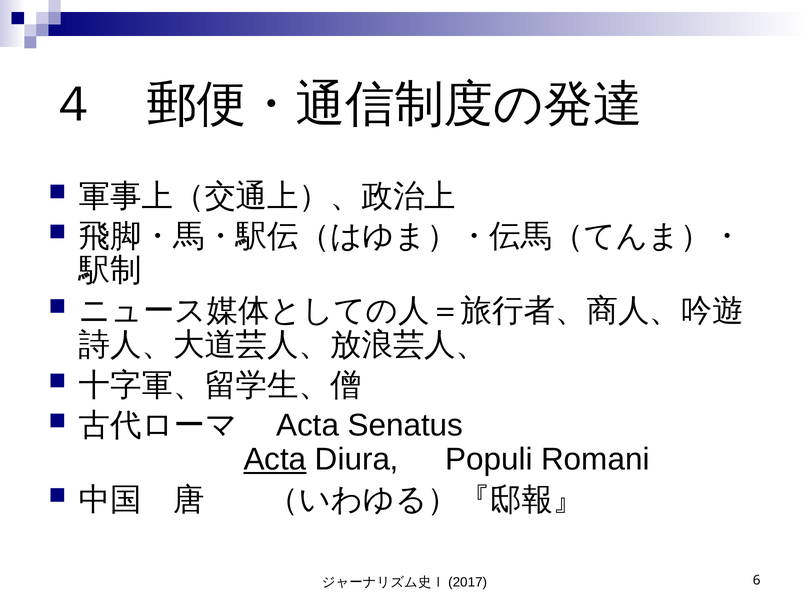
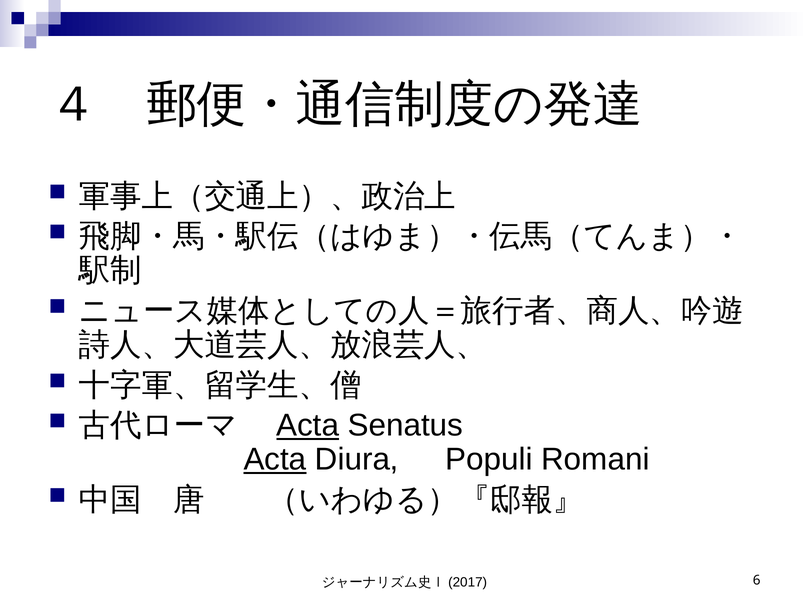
Acta at (308, 425) underline: none -> present
